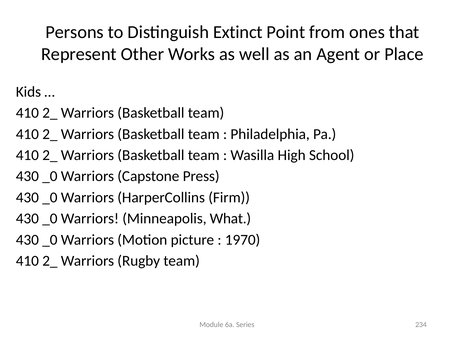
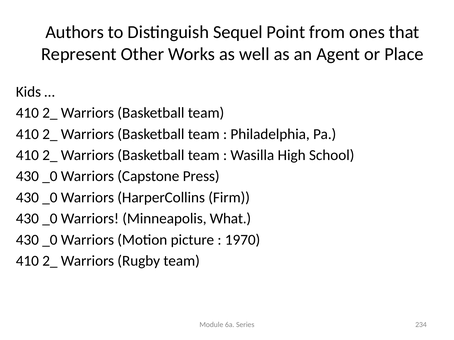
Persons: Persons -> Authors
Extinct: Extinct -> Sequel
